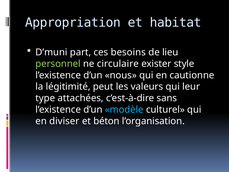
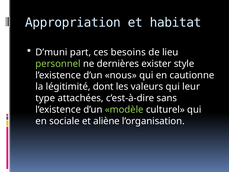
circulaire: circulaire -> dernières
peut: peut -> dont
modèle colour: light blue -> light green
diviser: diviser -> sociale
béton: béton -> aliène
